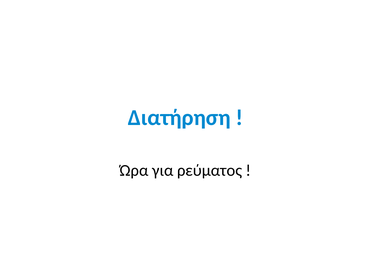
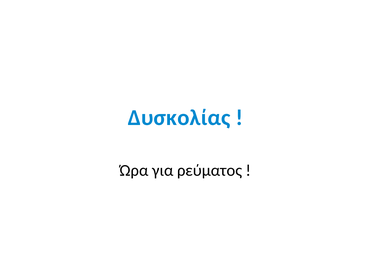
Διατήρηση: Διατήρηση -> Δυσκολίας
